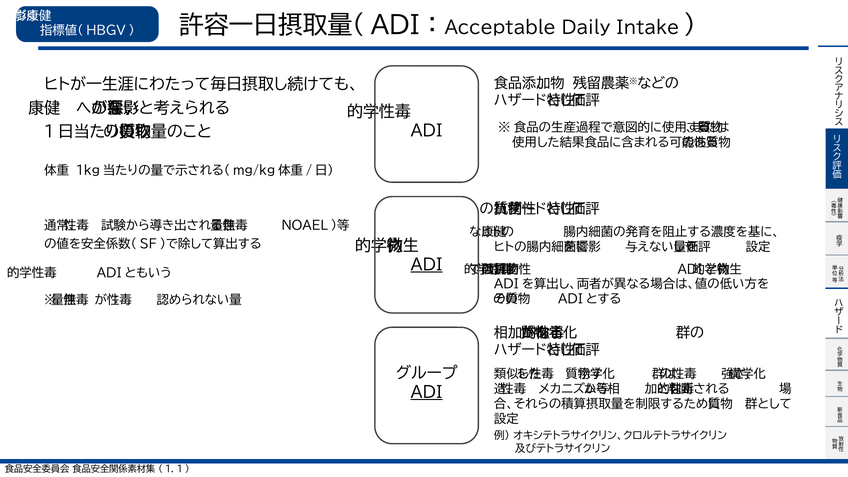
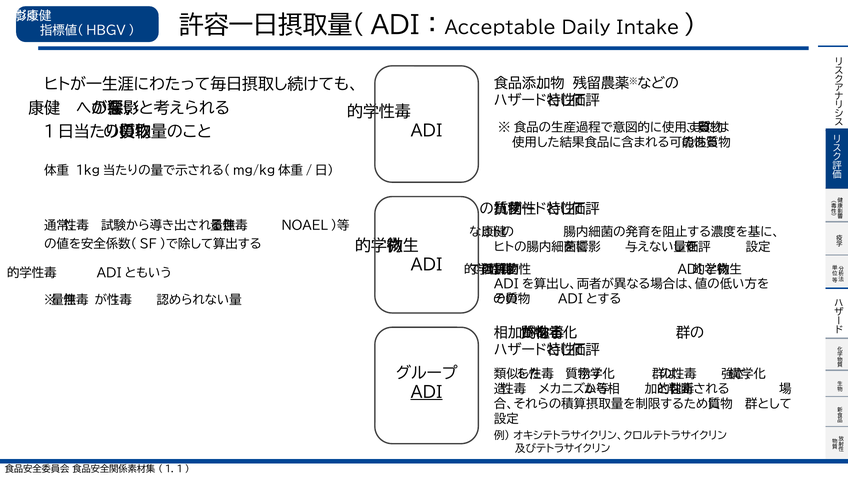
ADI at (427, 265) underline: present -> none
